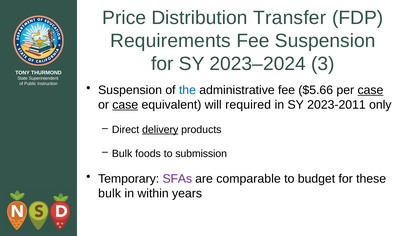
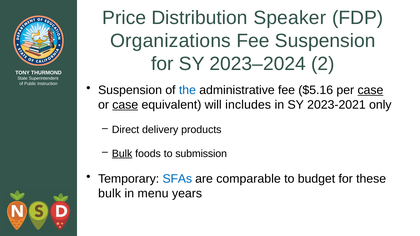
Transfer: Transfer -> Speaker
Requirements: Requirements -> Organizations
3: 3 -> 2
$5.66: $5.66 -> $5.16
required: required -> includes
2023-2011: 2023-2011 -> 2023-2021
delivery underline: present -> none
Bulk at (122, 154) underline: none -> present
SFAs colour: purple -> blue
within: within -> menu
